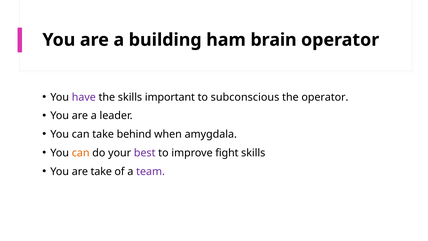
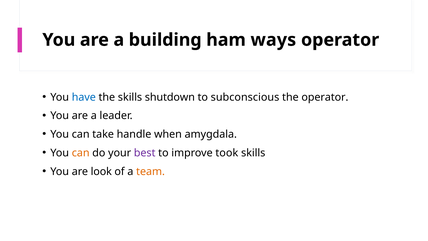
brain: brain -> ways
have colour: purple -> blue
important: important -> shutdown
behind: behind -> handle
fight: fight -> took
are take: take -> look
team colour: purple -> orange
